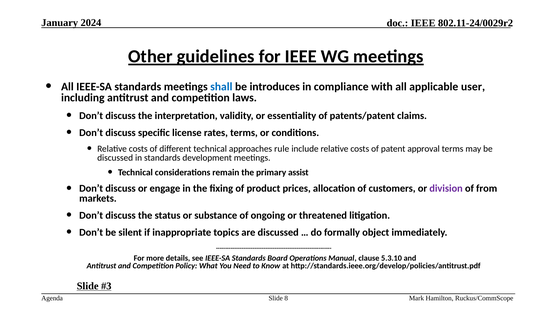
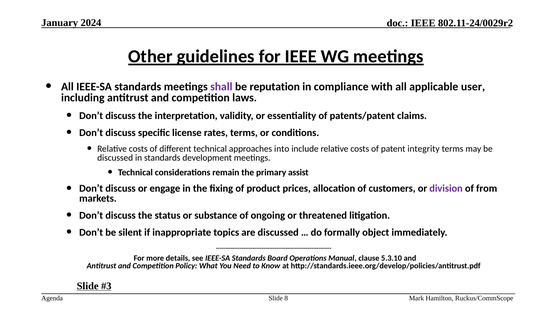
shall colour: blue -> purple
introduces: introduces -> reputation
rule: rule -> into
approval: approval -> integrity
